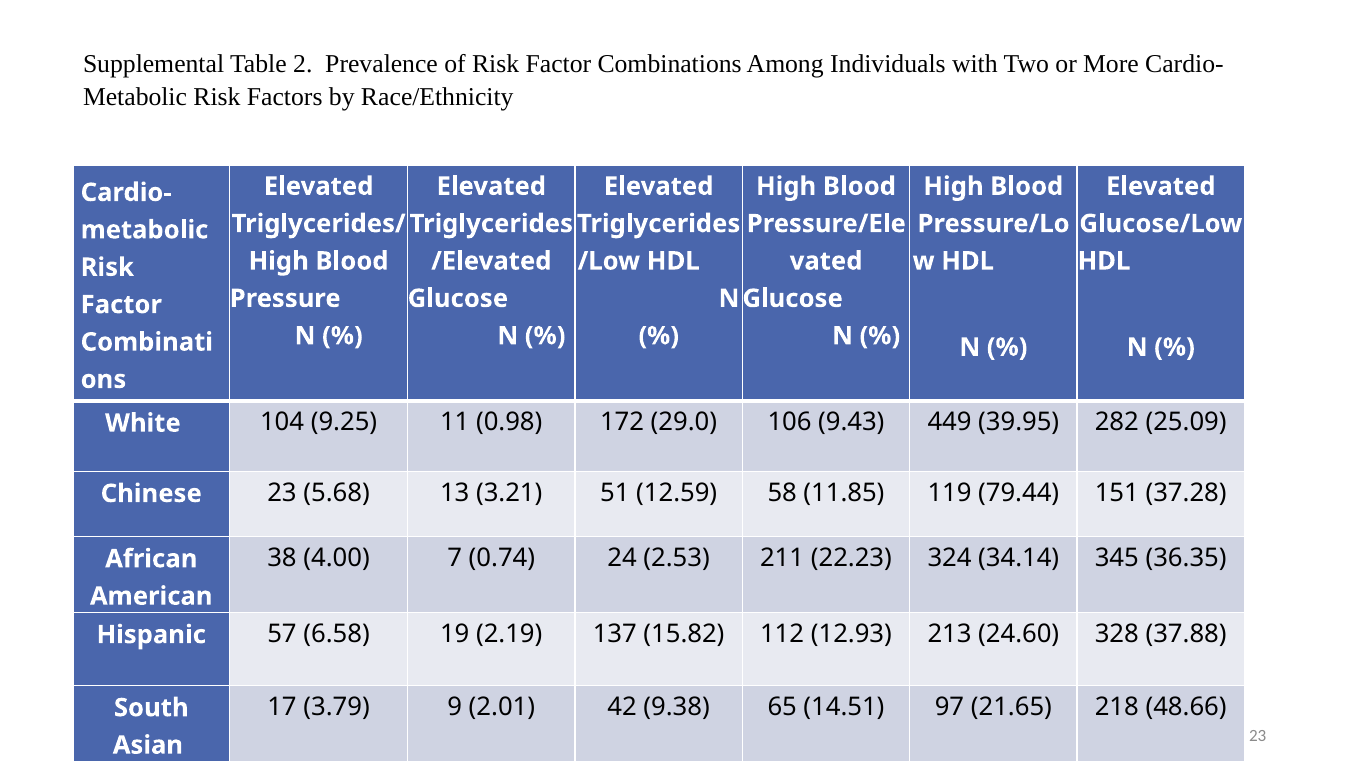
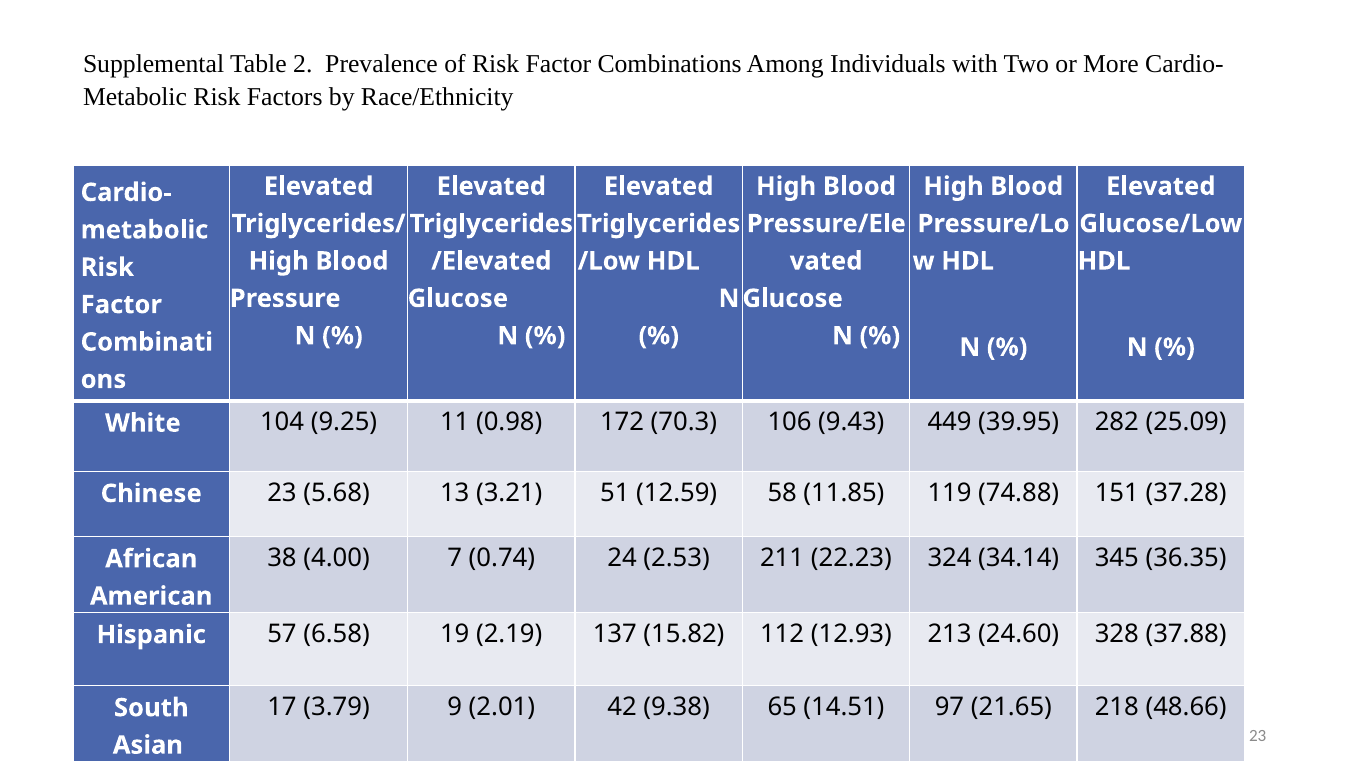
29.0: 29.0 -> 70.3
79.44: 79.44 -> 74.88
